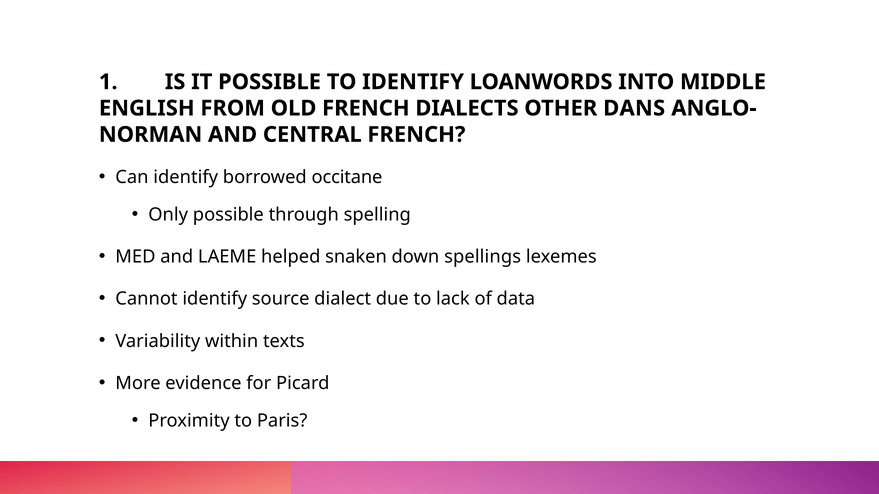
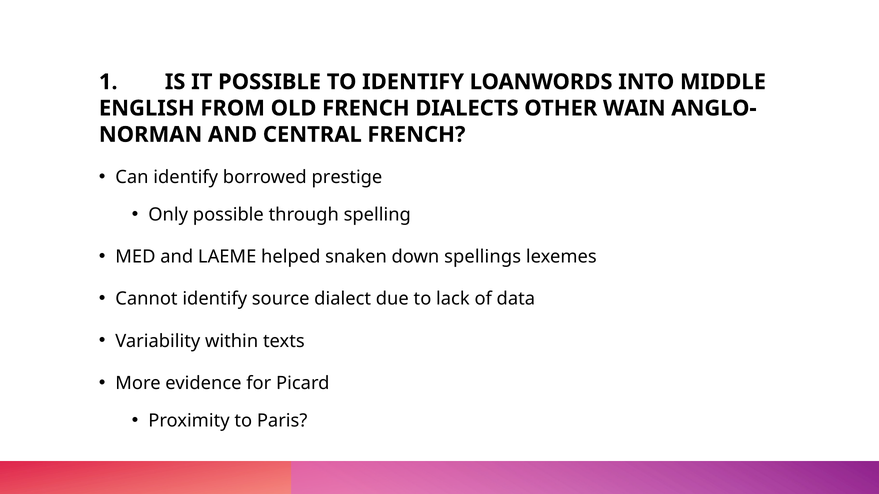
DANS: DANS -> WAIN
occitane: occitane -> prestige
